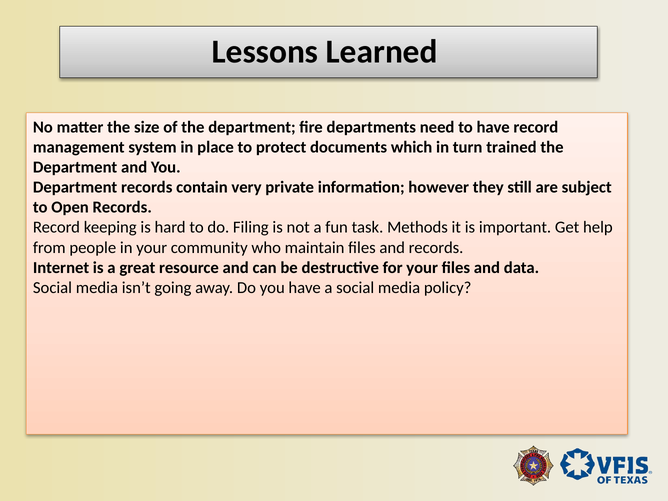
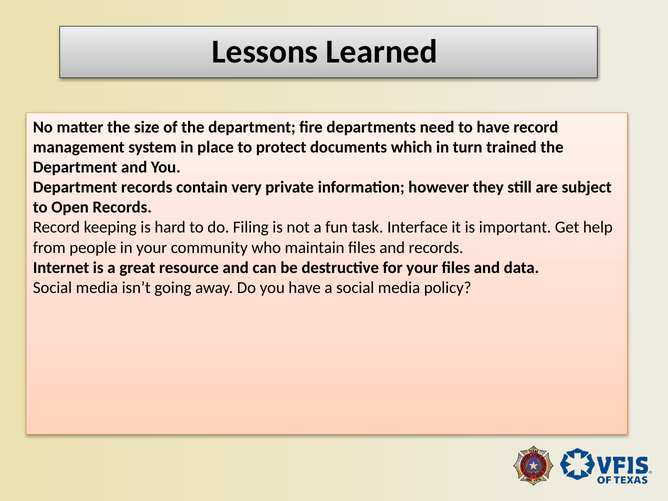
Methods: Methods -> Interface
